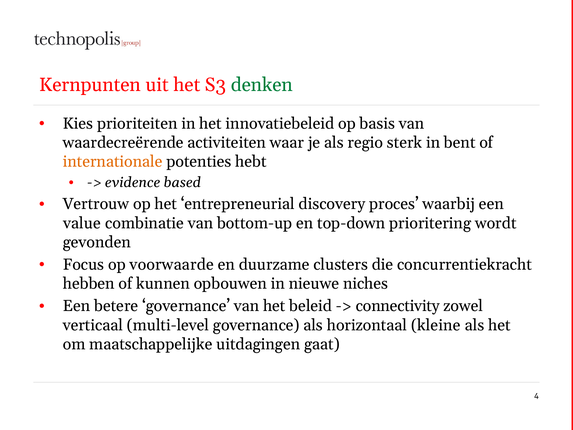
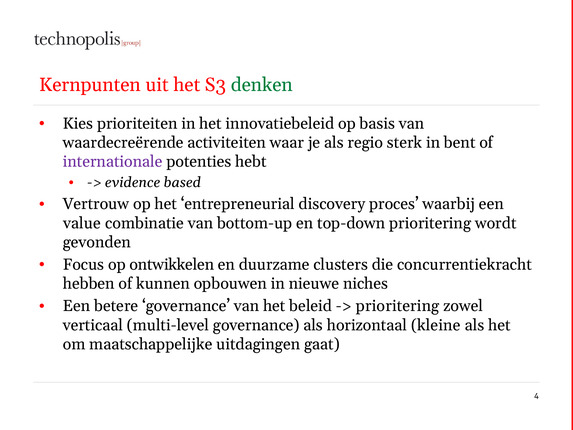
internationale colour: orange -> purple
voorwaarde: voorwaarde -> ontwikkelen
connectivity at (398, 306): connectivity -> prioritering
